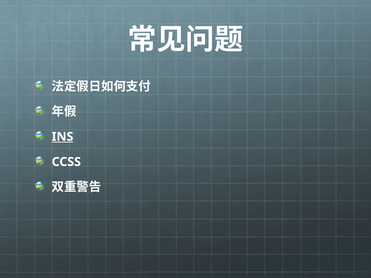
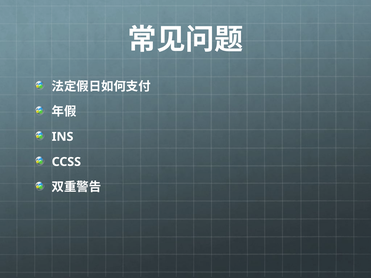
INS underline: present -> none
